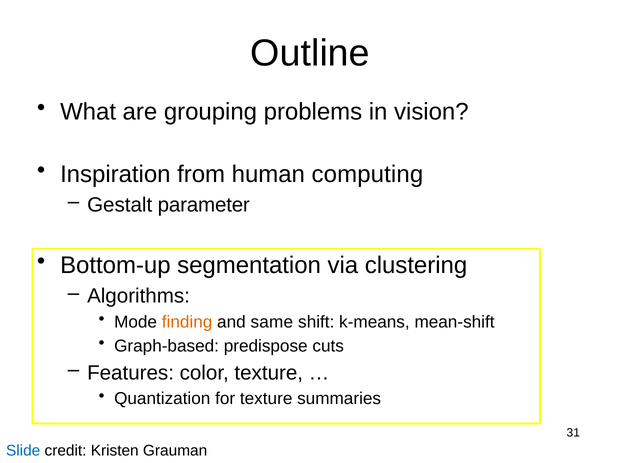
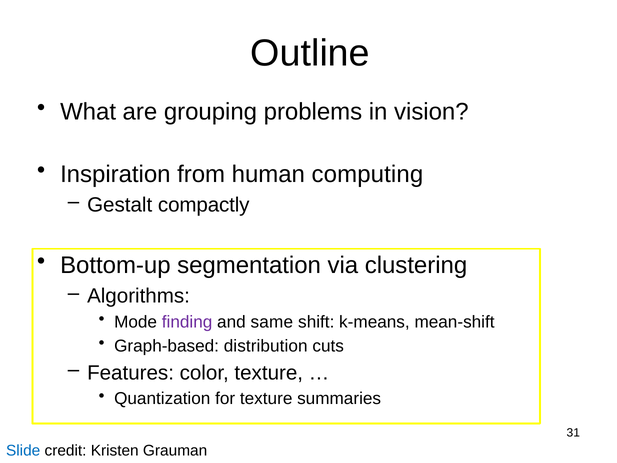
parameter: parameter -> compactly
finding colour: orange -> purple
predispose: predispose -> distribution
